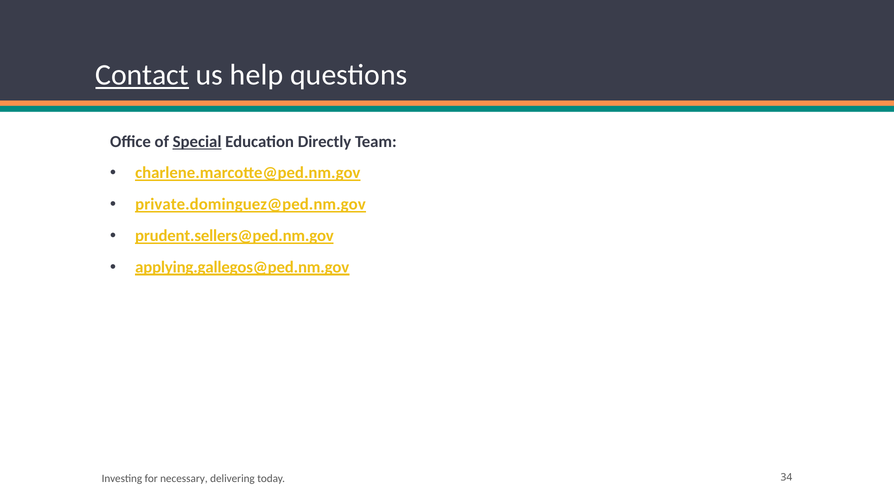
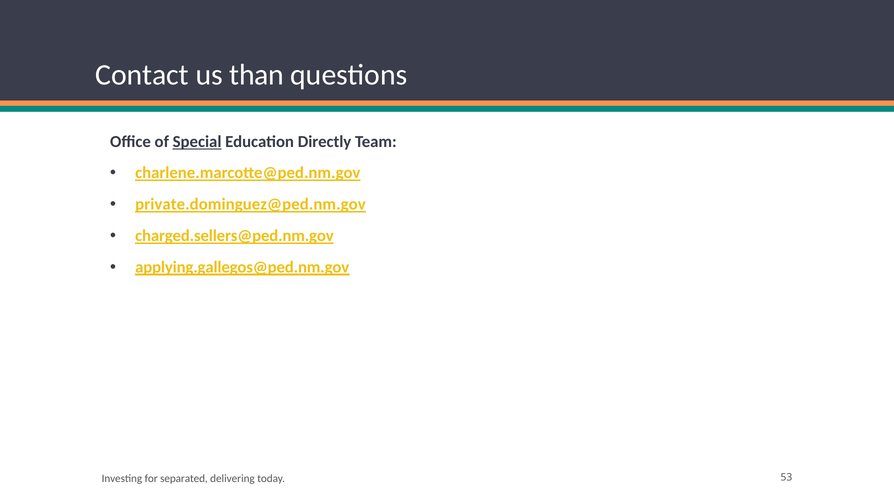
Contact underline: present -> none
help: help -> than
prudent.sellers@ped.nm.gov: prudent.sellers@ped.nm.gov -> charged.sellers@ped.nm.gov
necessary: necessary -> separated
34: 34 -> 53
